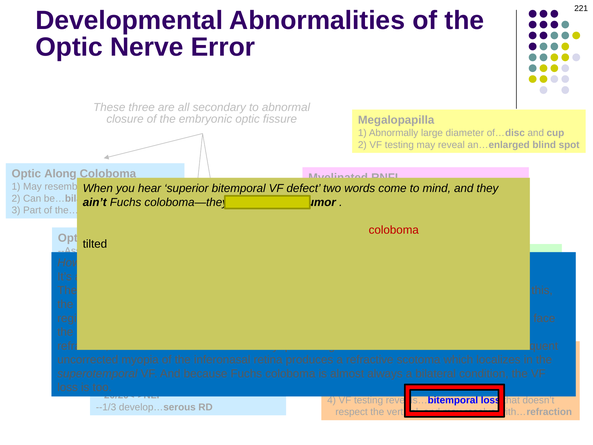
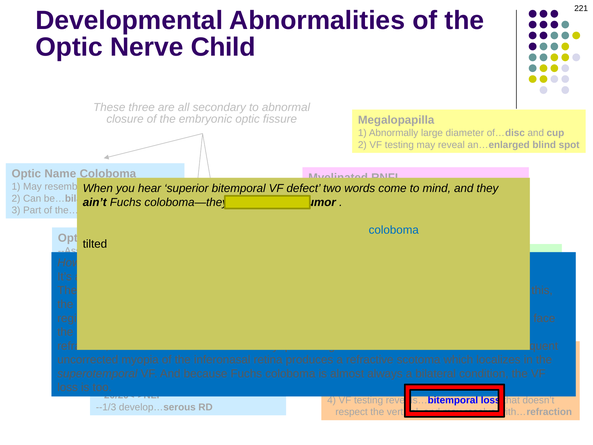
Error: Error -> Child
Along: Along -> Name
coloboma at (394, 230) colour: red -> blue
